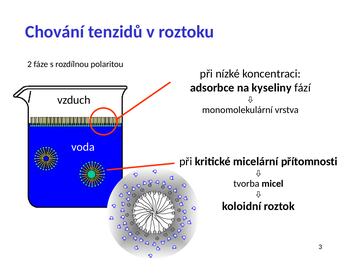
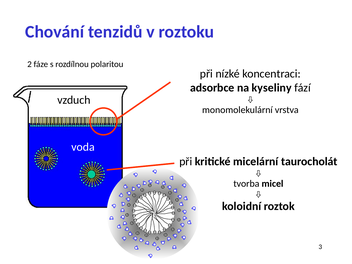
přítomnosti: přítomnosti -> taurocholát
